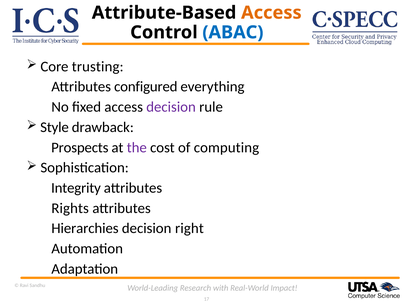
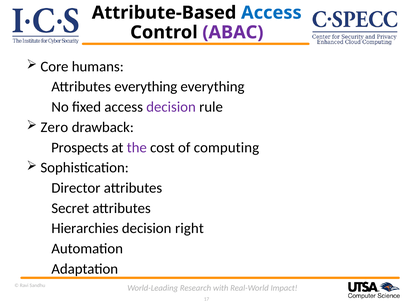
Access at (271, 13) colour: orange -> blue
ABAC colour: blue -> purple
trusting: trusting -> humans
Attributes configured: configured -> everything
Style: Style -> Zero
Integrity: Integrity -> Director
Rights: Rights -> Secret
